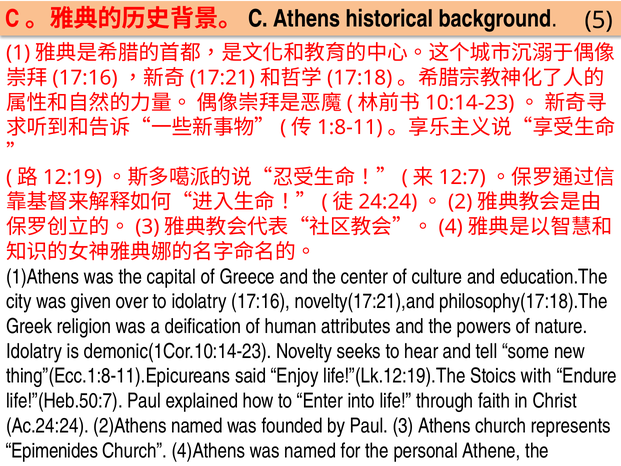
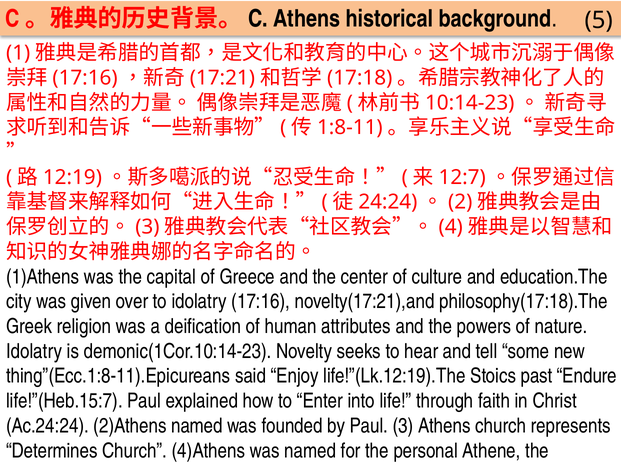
with: with -> past
life!”(Heb.50:7: life!”(Heb.50:7 -> life!”(Heb.15:7
Epimenides: Epimenides -> Determines
